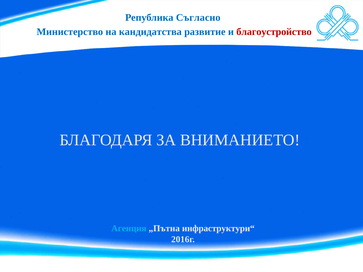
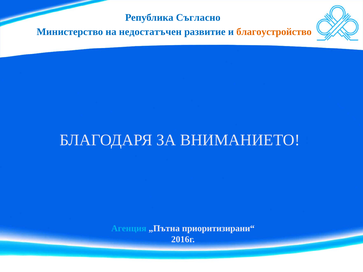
кандидатства: кандидатства -> недостатъчен
благоустройство colour: red -> orange
инфраструктури“: инфраструктури“ -> приоритизирани“
